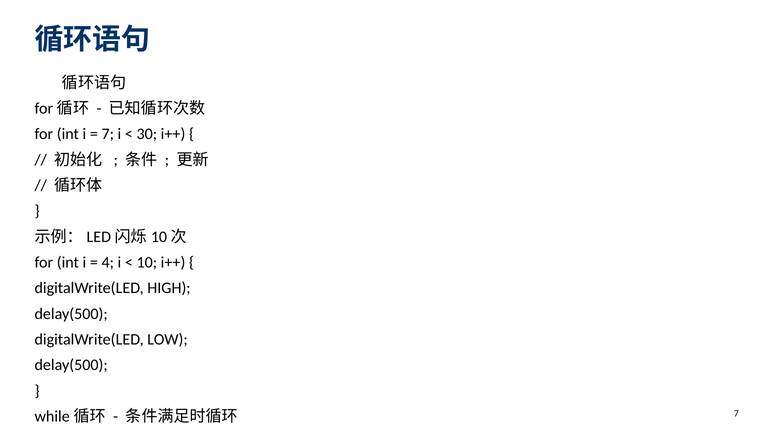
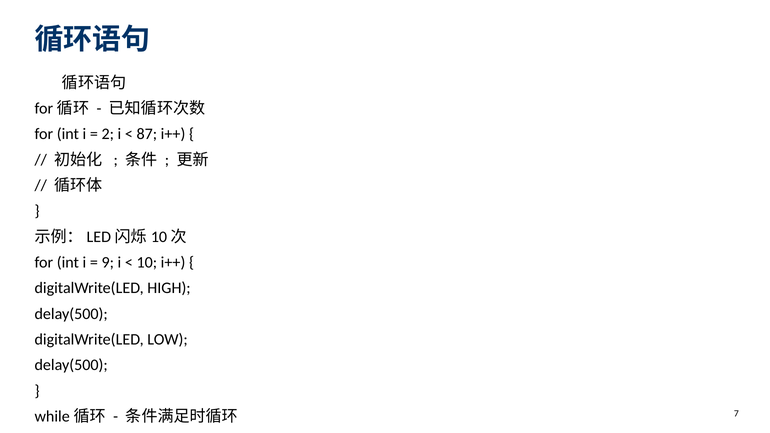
7 at (108, 134): 7 -> 2
30: 30 -> 87
4: 4 -> 9
